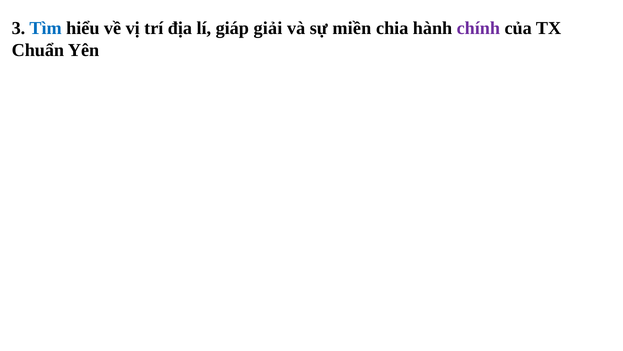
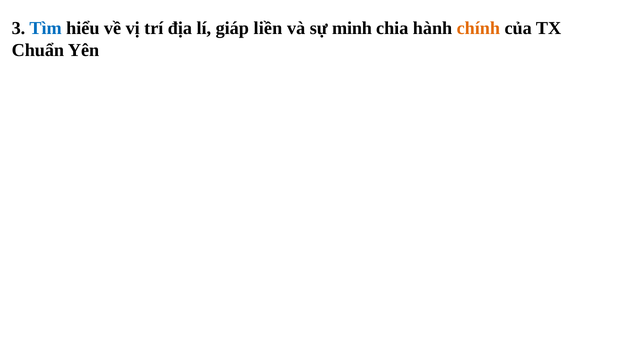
giải: giải -> liền
miền: miền -> minh
chính colour: purple -> orange
